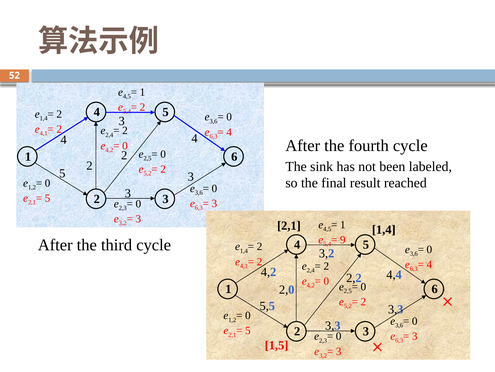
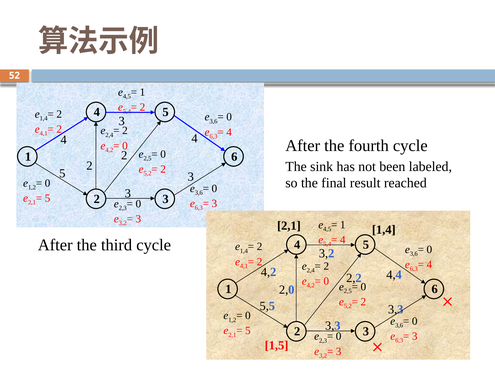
9 at (343, 239): 9 -> 4
